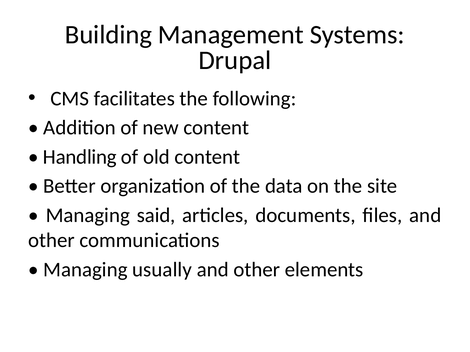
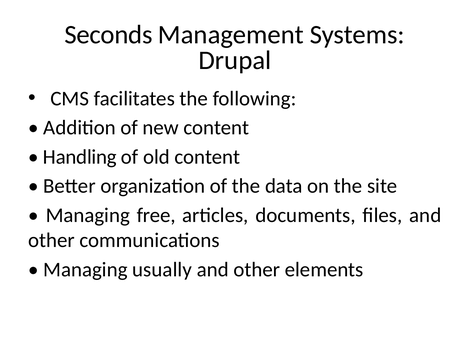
Building: Building -> Seconds
said: said -> free
